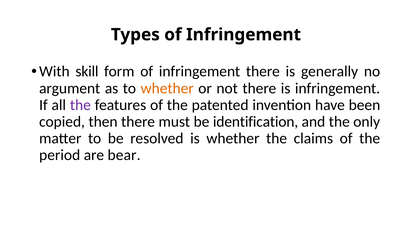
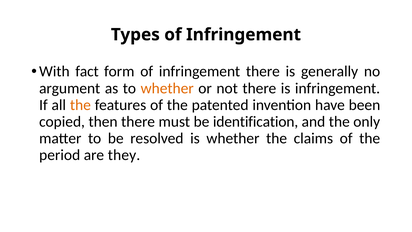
skill: skill -> fact
the at (80, 105) colour: purple -> orange
bear: bear -> they
